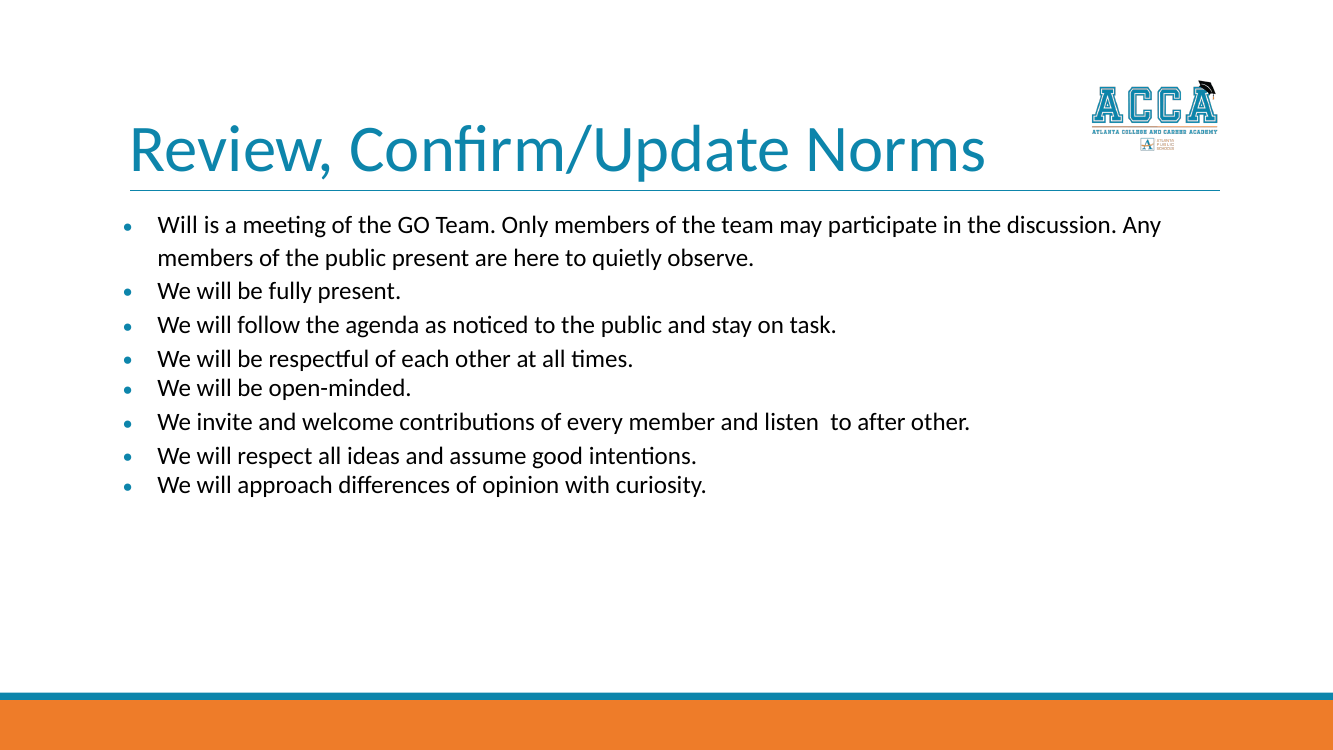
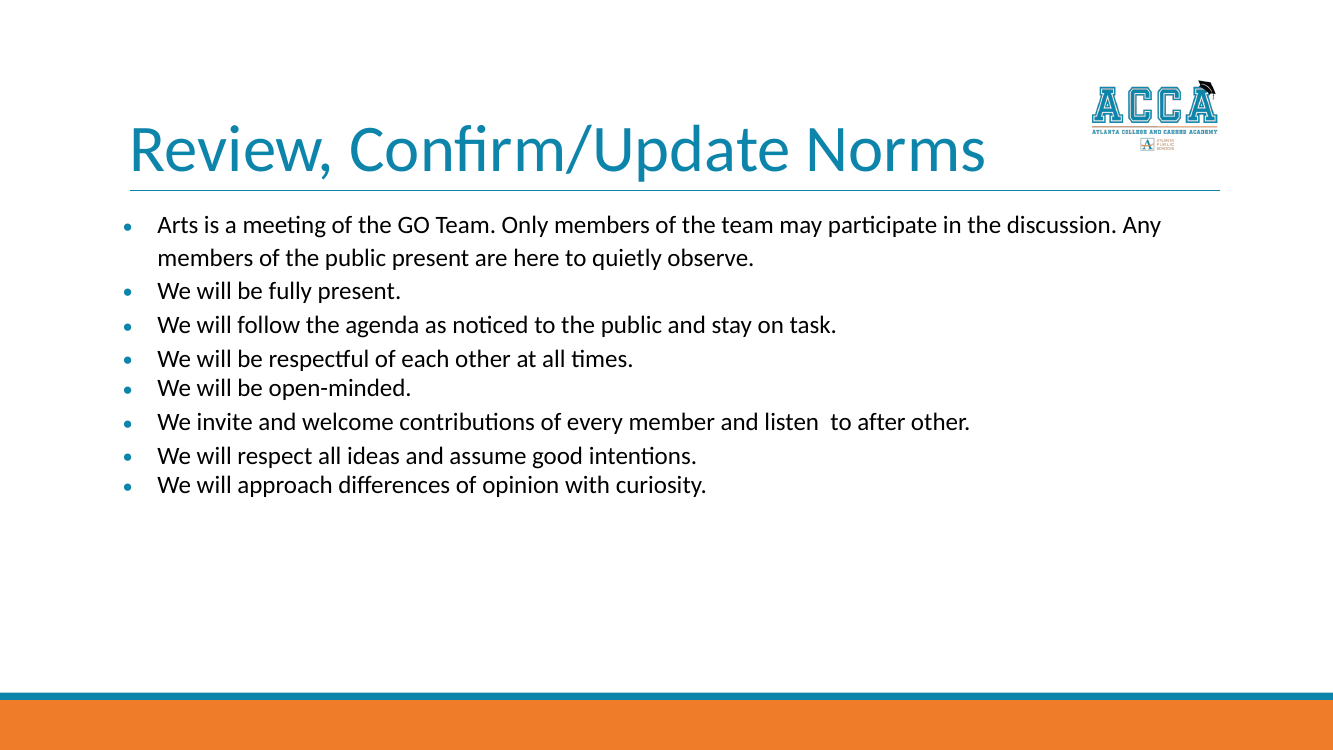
Will at (178, 226): Will -> Arts
